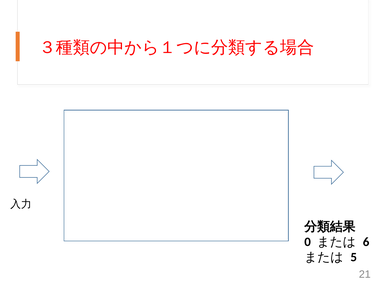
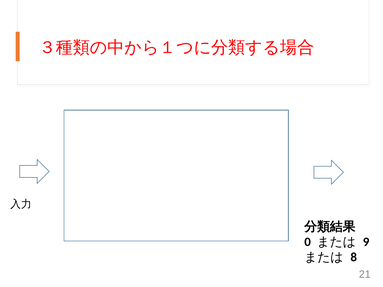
6: 6 -> 9
5: 5 -> 8
